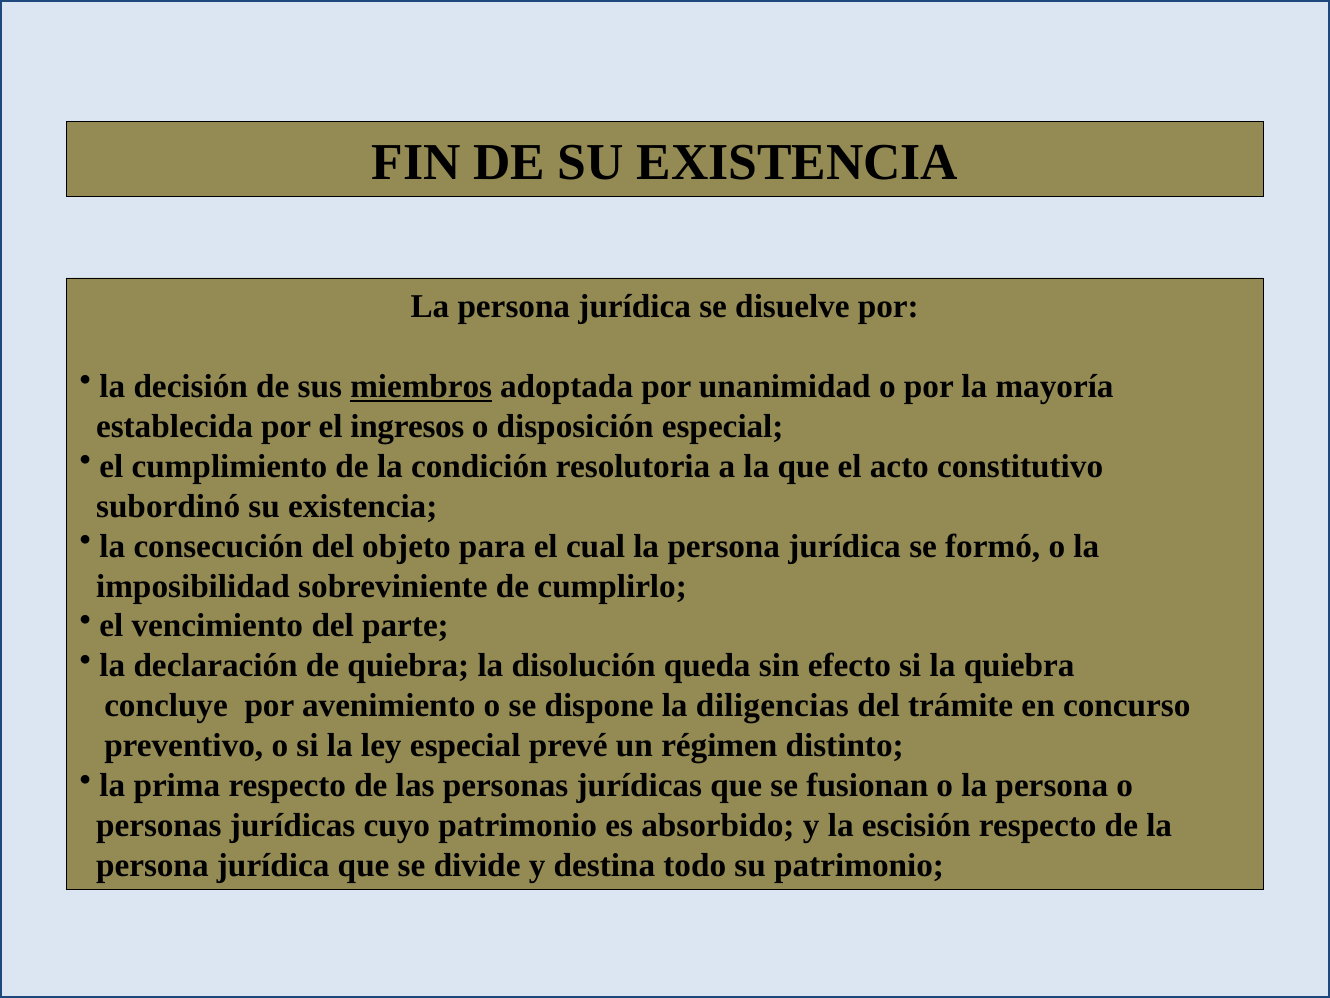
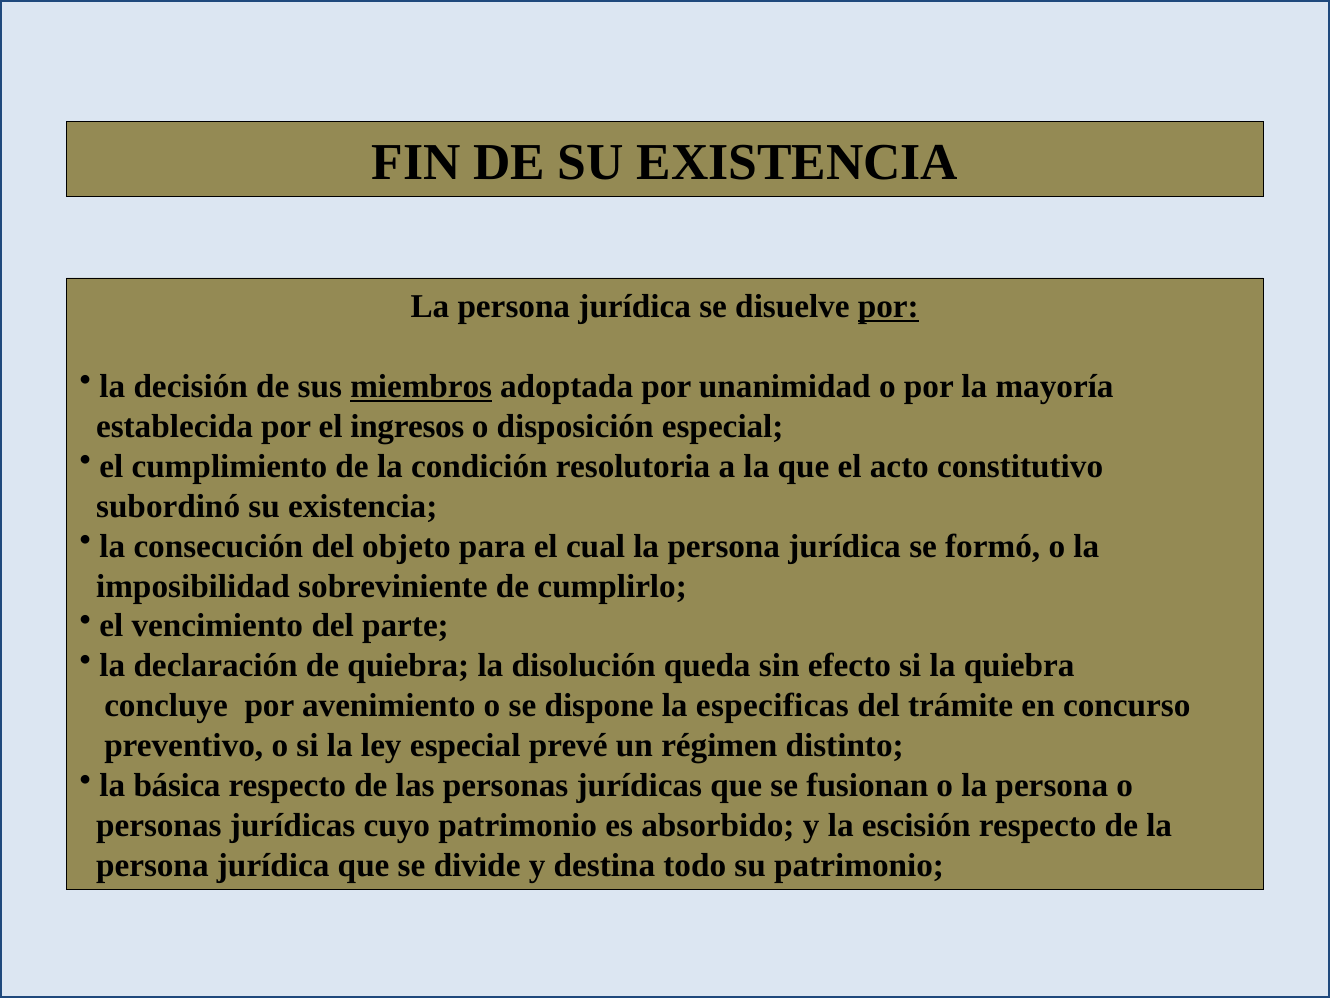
por at (888, 306) underline: none -> present
diligencias: diligencias -> especificas
prima: prima -> básica
